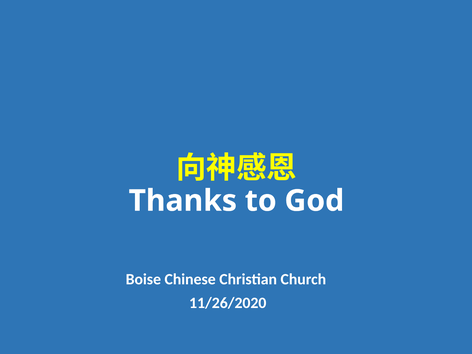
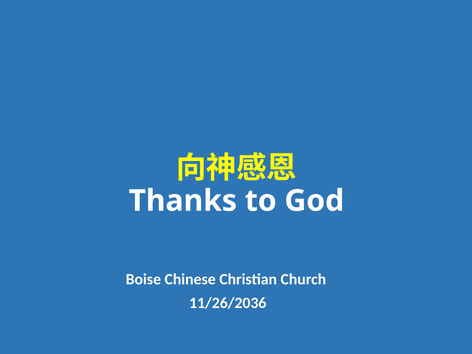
11/26/2020: 11/26/2020 -> 11/26/2036
